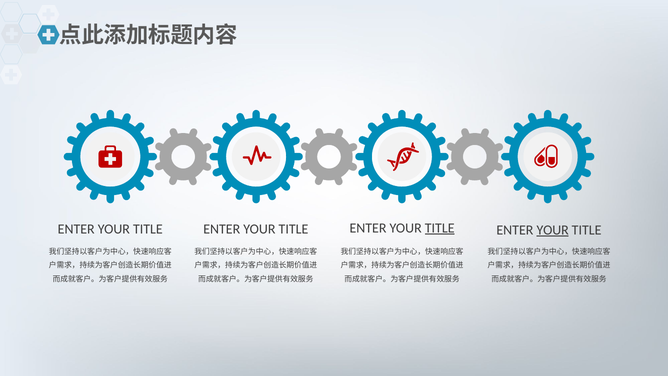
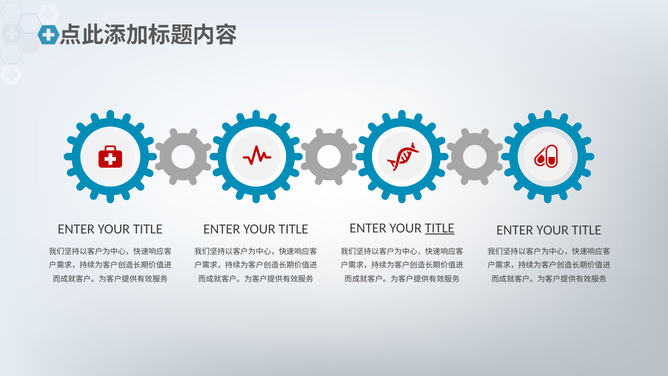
YOUR at (553, 230) underline: present -> none
